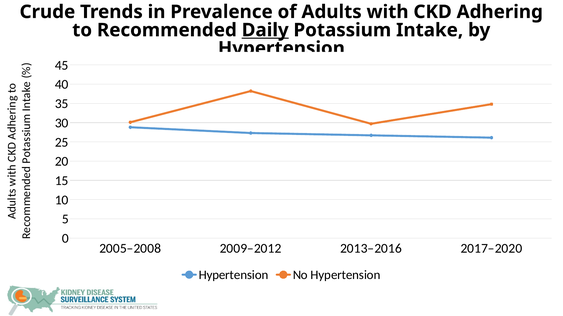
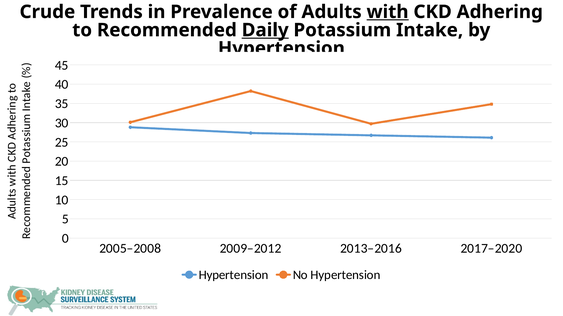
with underline: none -> present
